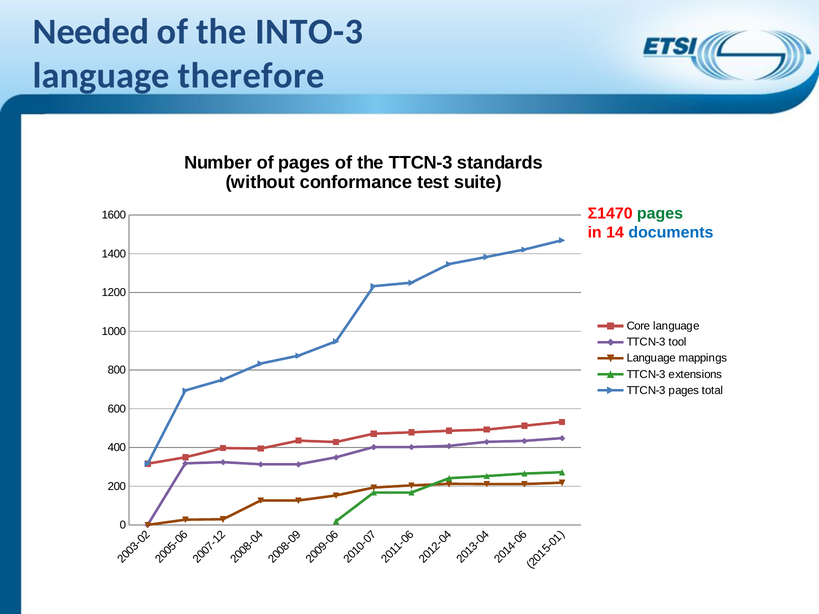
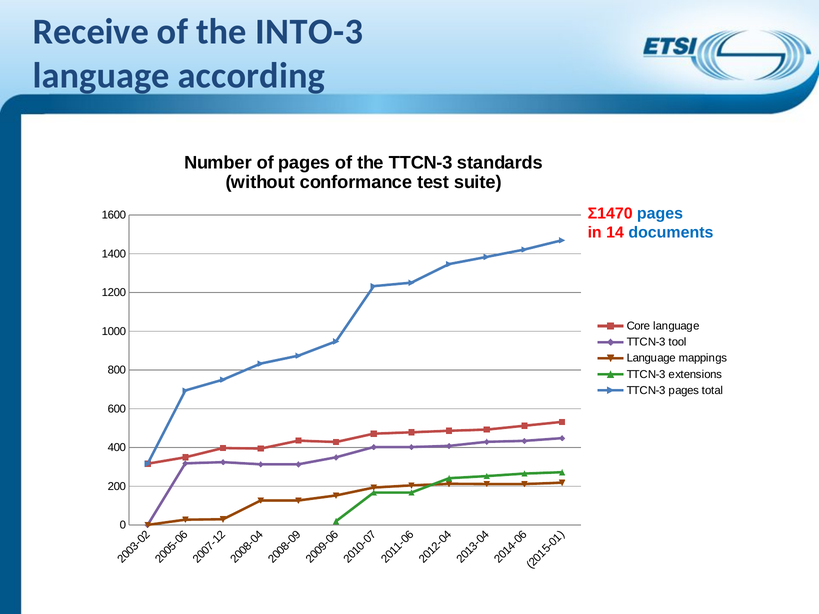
Needed: Needed -> Receive
therefore: therefore -> according
pages at (660, 214) colour: green -> blue
